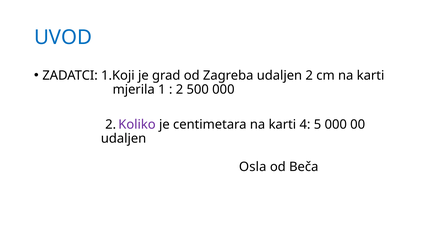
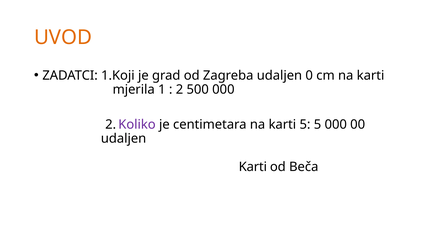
UVOD colour: blue -> orange
udaljen 2: 2 -> 0
karti 4: 4 -> 5
Osla at (253, 167): Osla -> Karti
